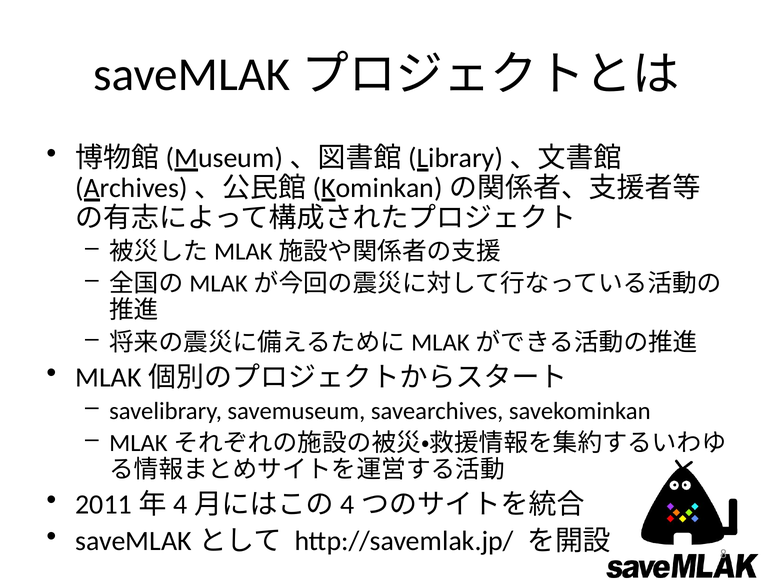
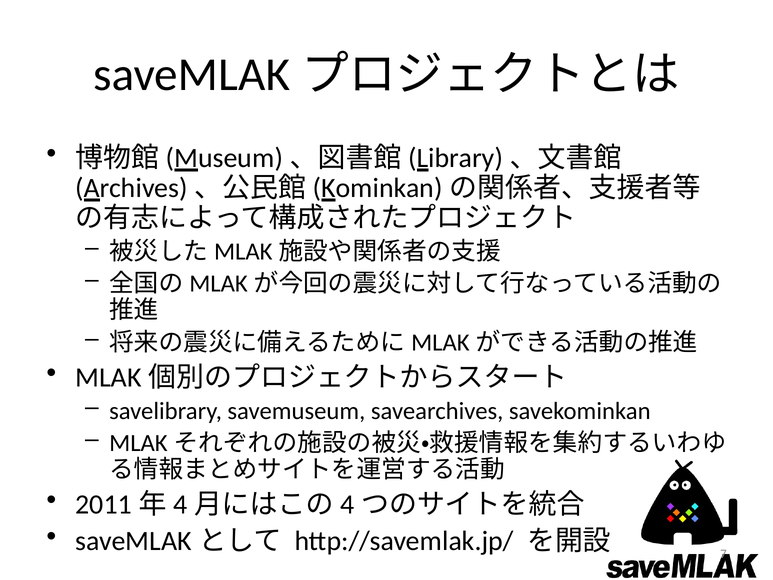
8: 8 -> 7
